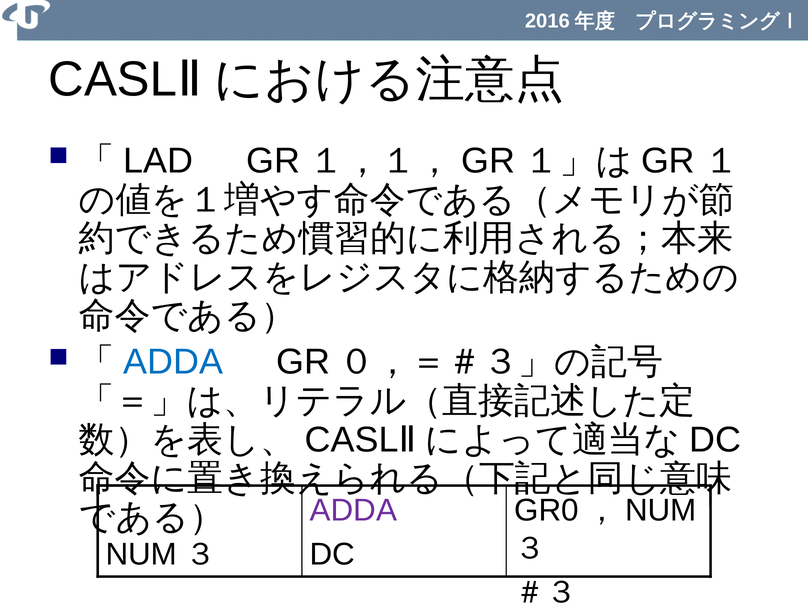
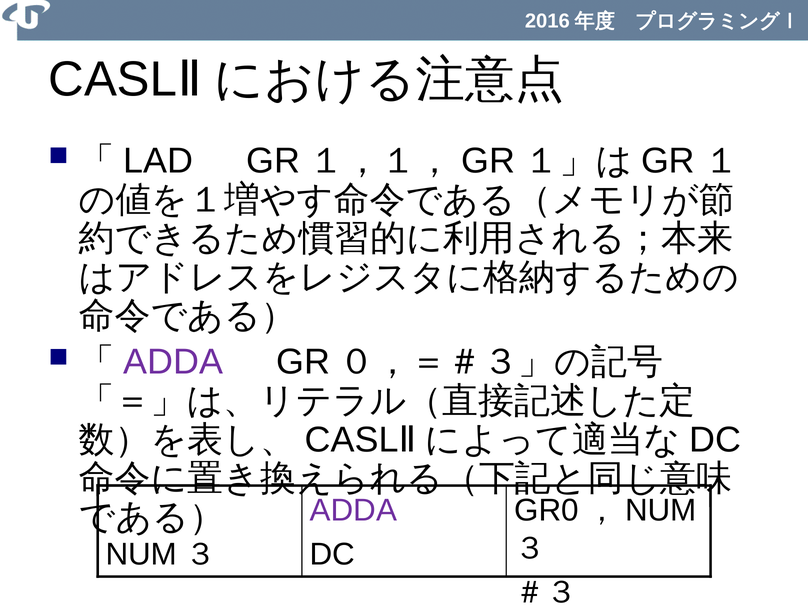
ADDA at (173, 362) colour: blue -> purple
